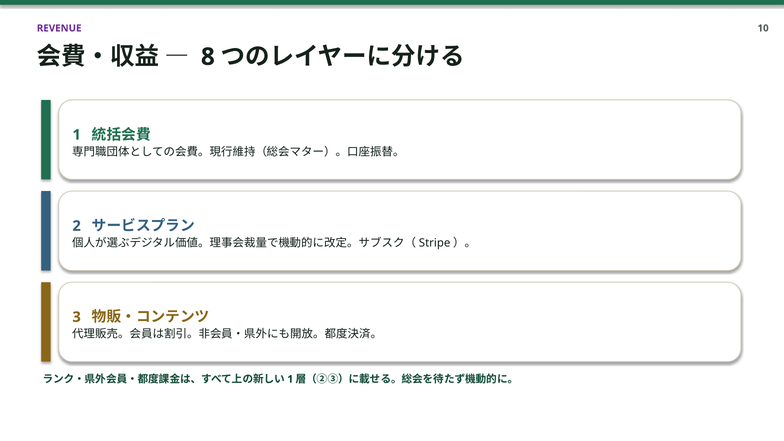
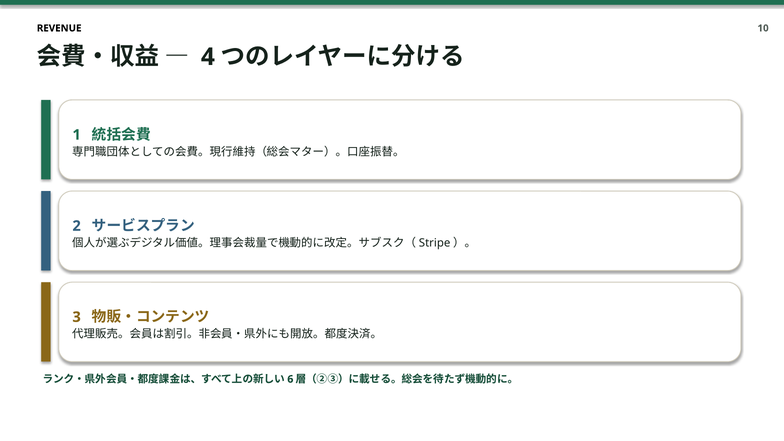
REVENUE colour: purple -> black
8: 8 -> 4
1 at (290, 379): 1 -> 6
